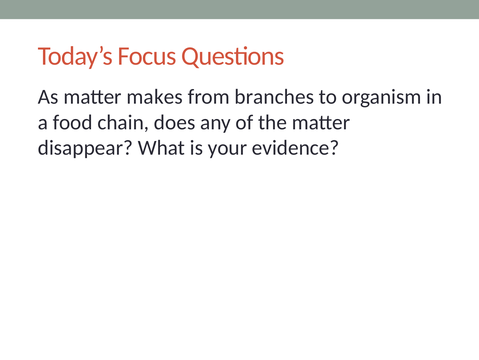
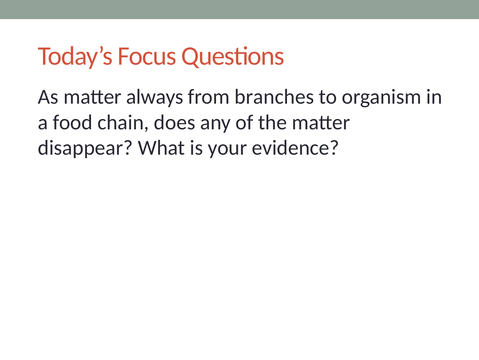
makes: makes -> always
